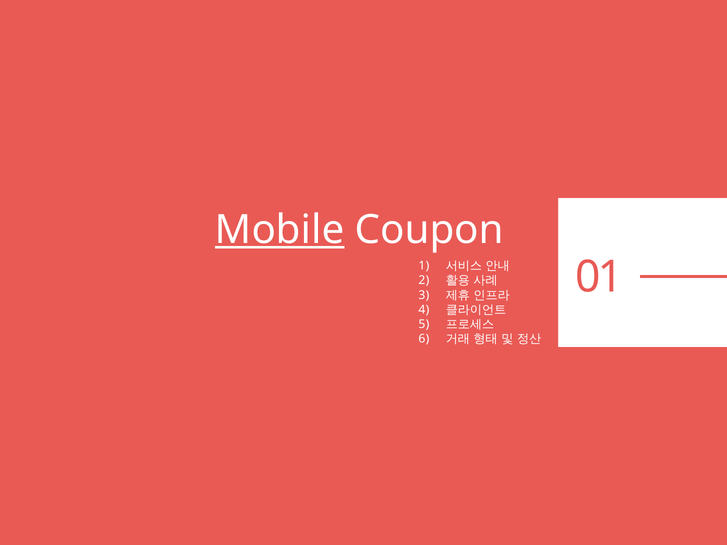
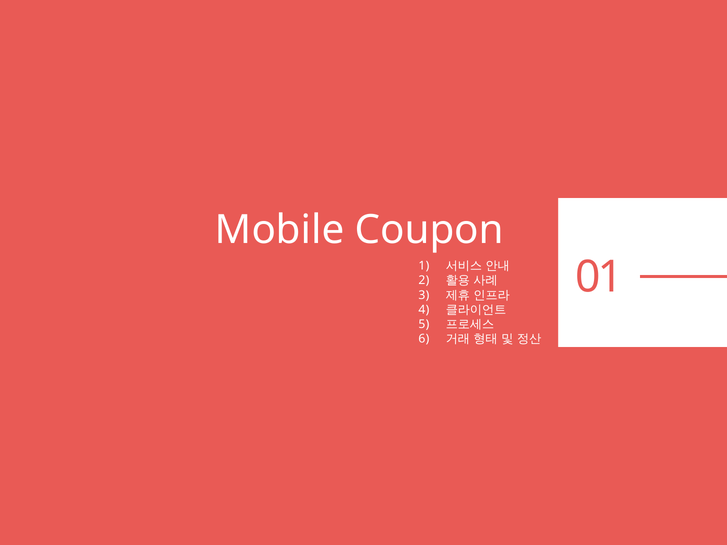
Mobile underline: present -> none
